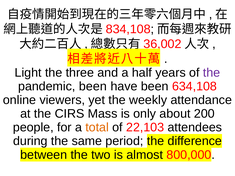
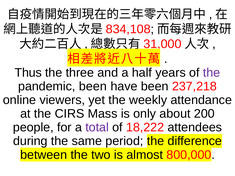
36,002: 36,002 -> 31,000
Light: Light -> Thus
634,108: 634,108 -> 237,218
total colour: orange -> purple
22,103: 22,103 -> 18,222
